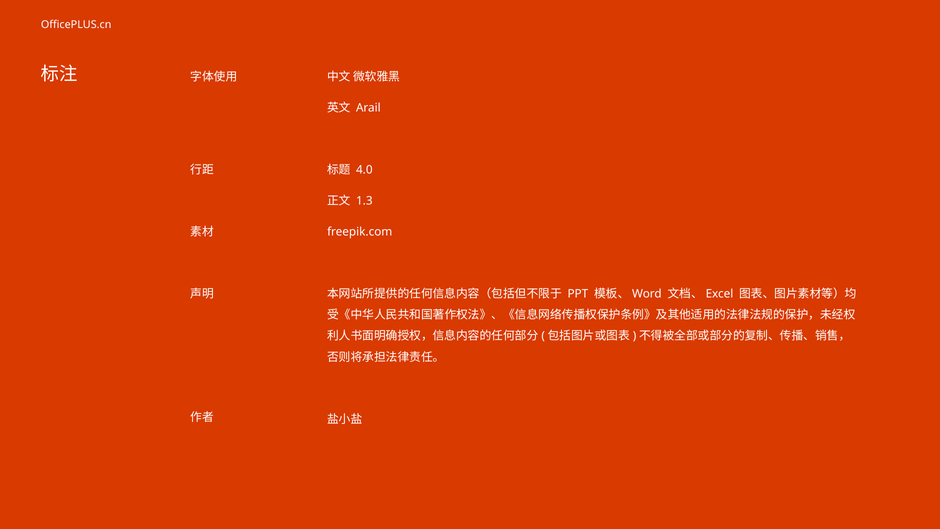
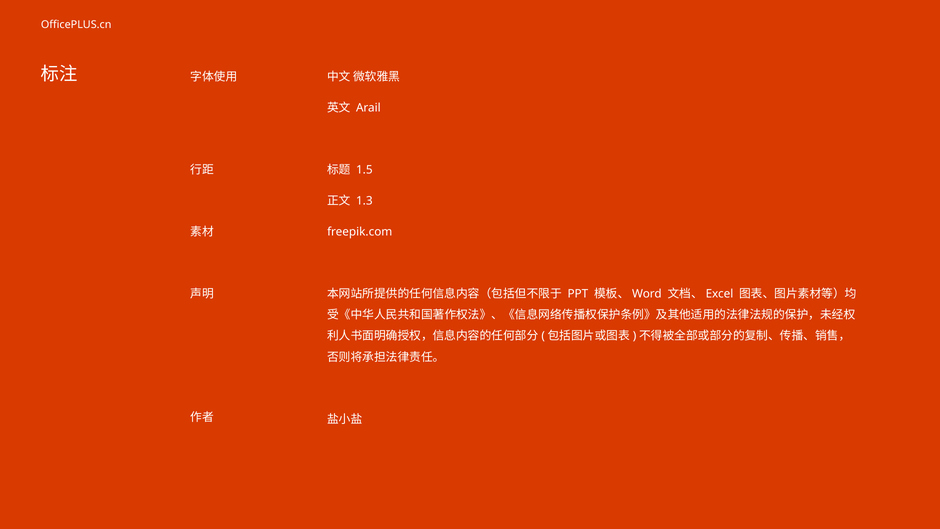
4.0: 4.0 -> 1.5
